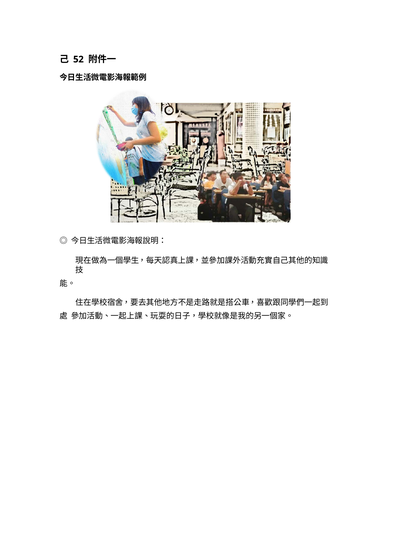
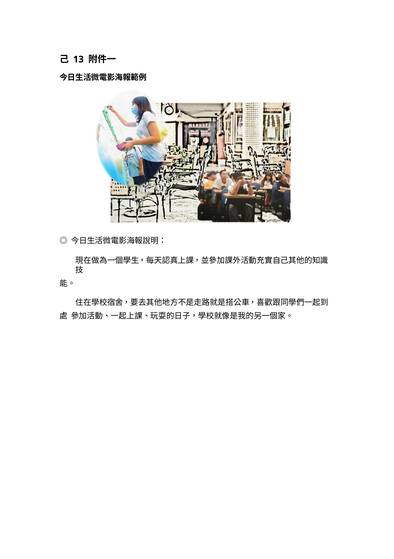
52: 52 -> 13
